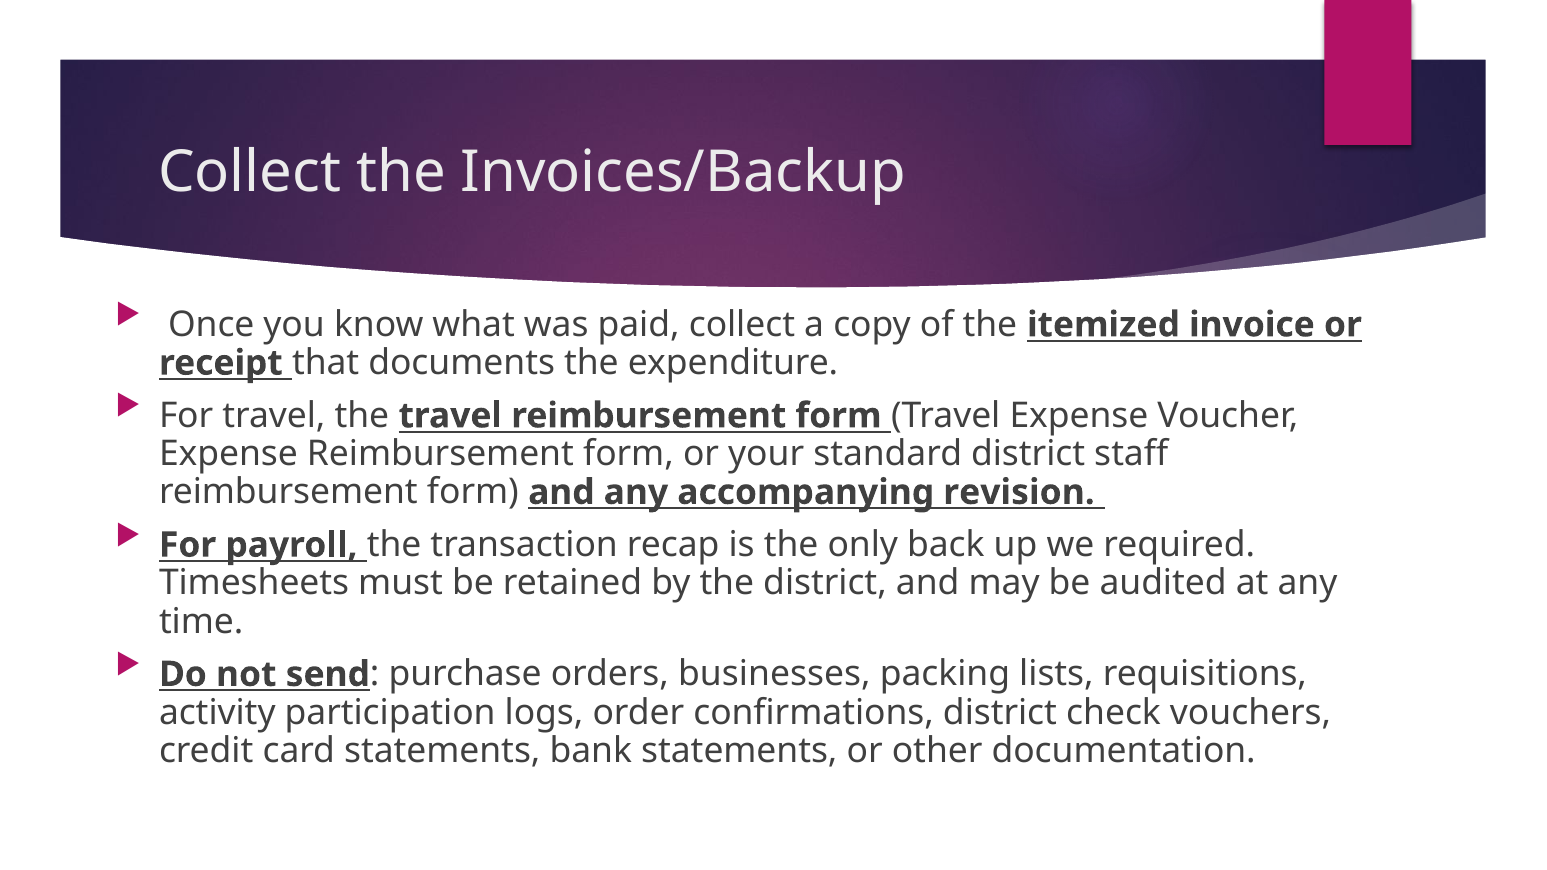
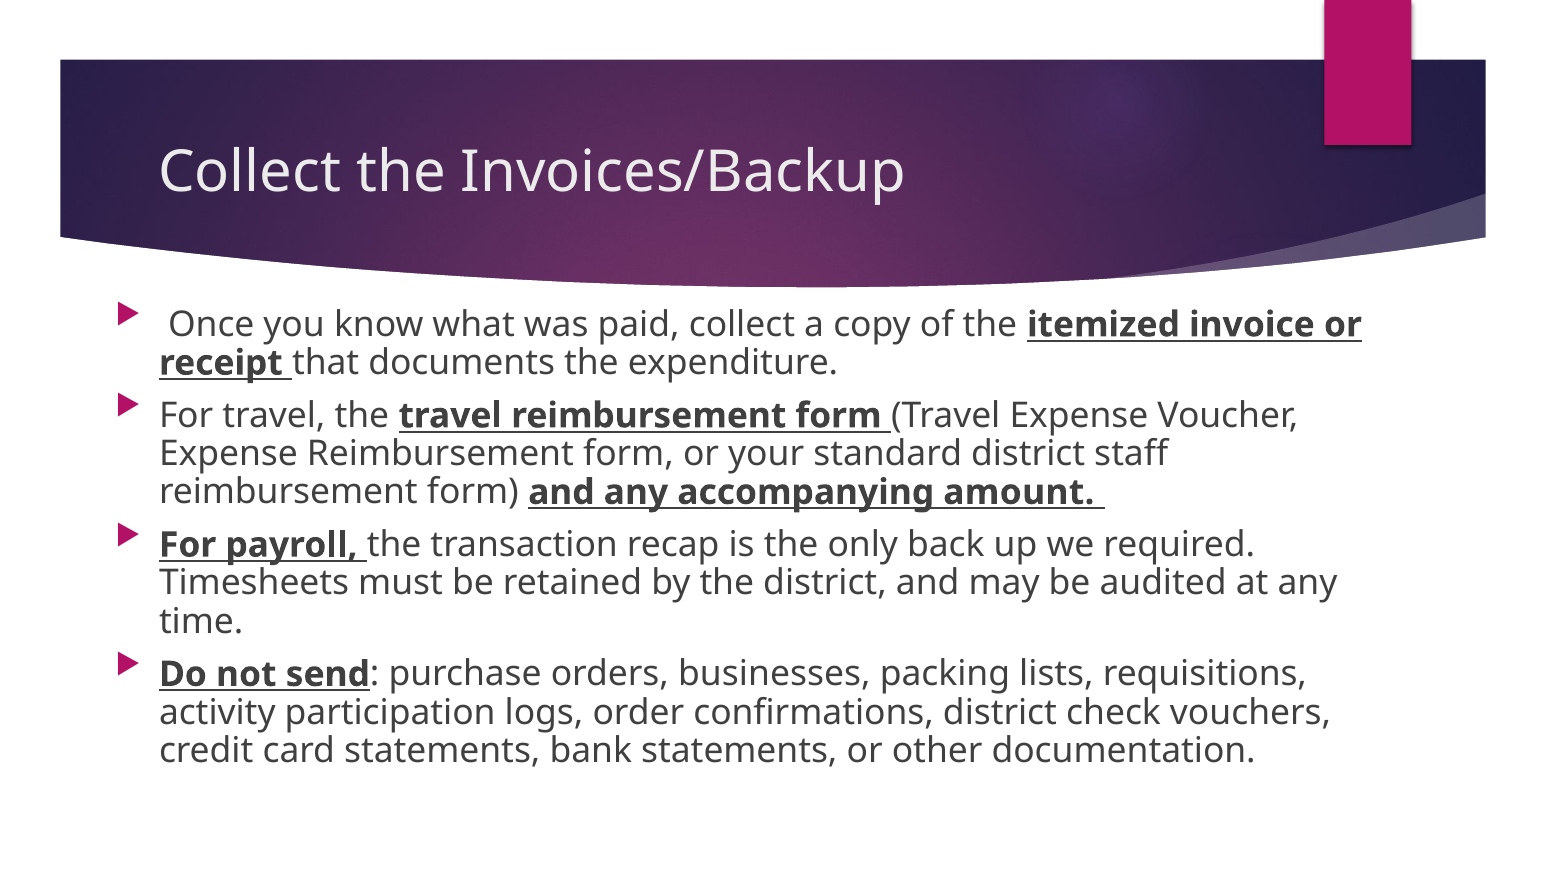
revision: revision -> amount
